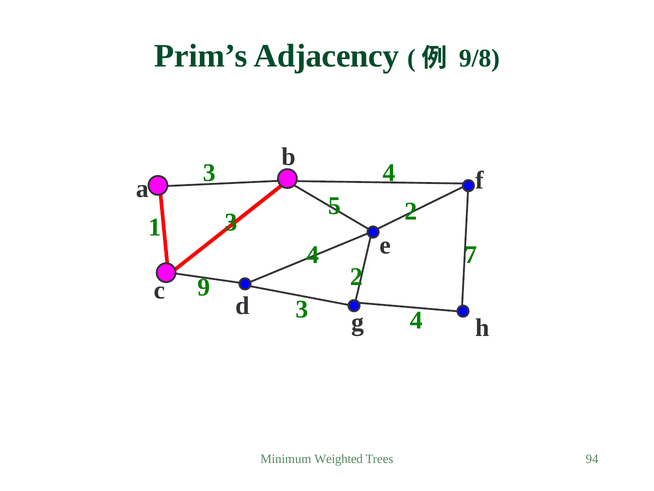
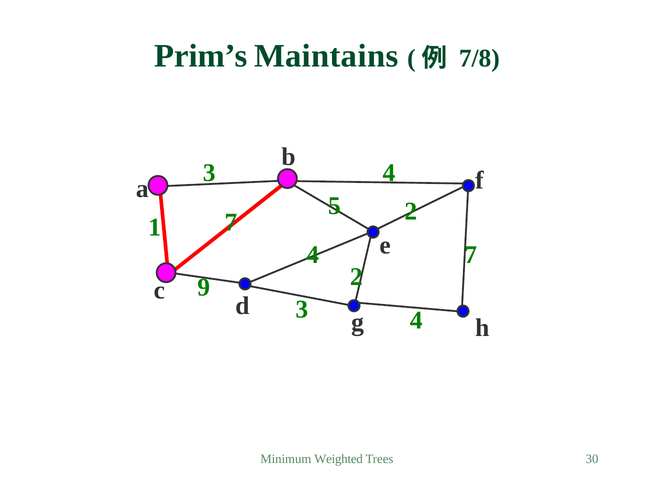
Adjacency: Adjacency -> Maintains
9/8: 9/8 -> 7/8
1 3: 3 -> 7
94: 94 -> 30
